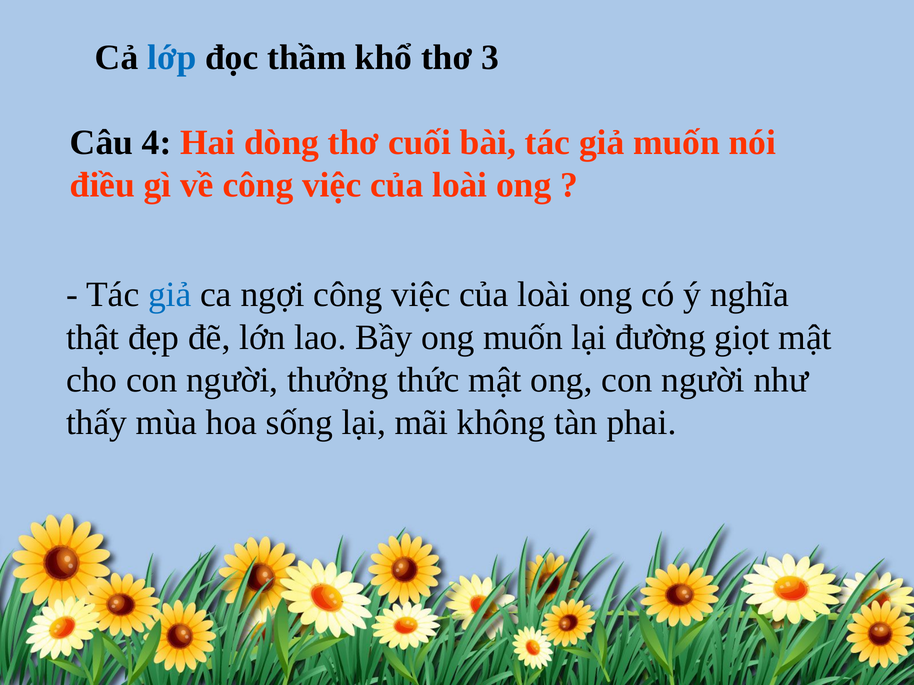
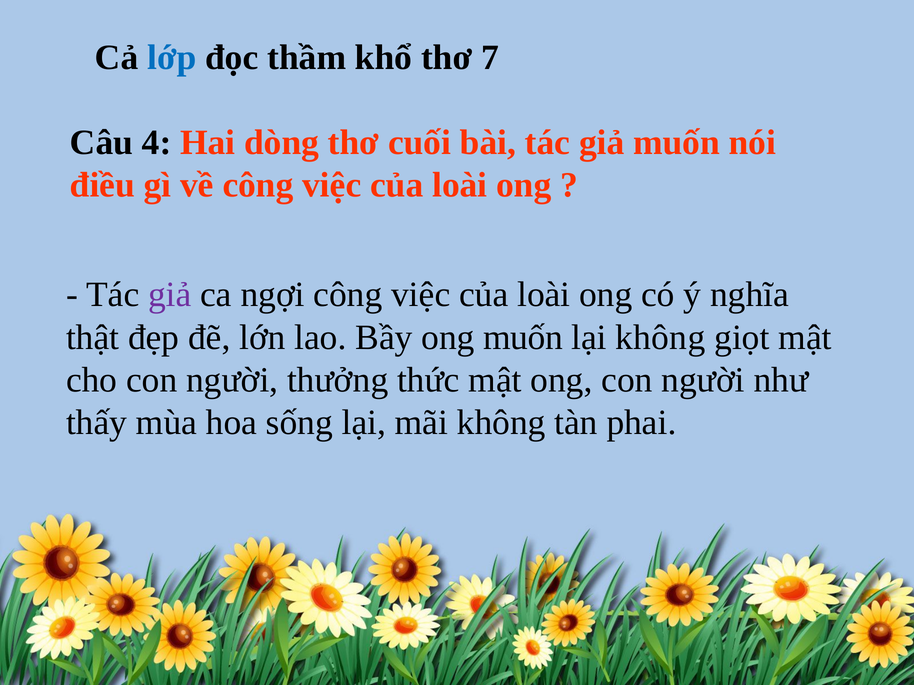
3: 3 -> 7
giả at (170, 295) colour: blue -> purple
lại đường: đường -> không
